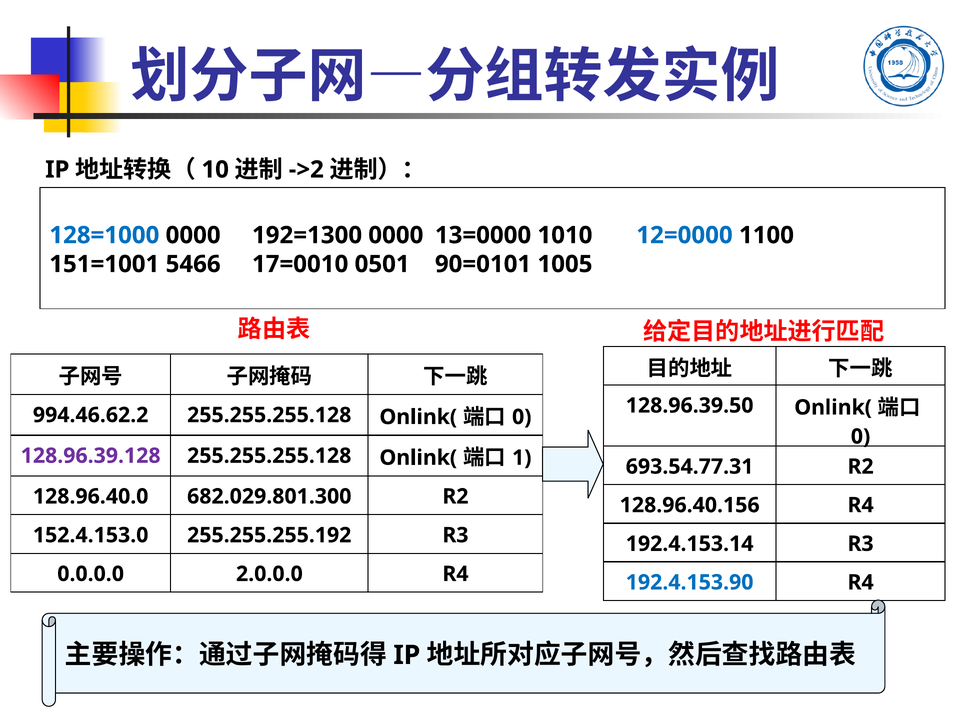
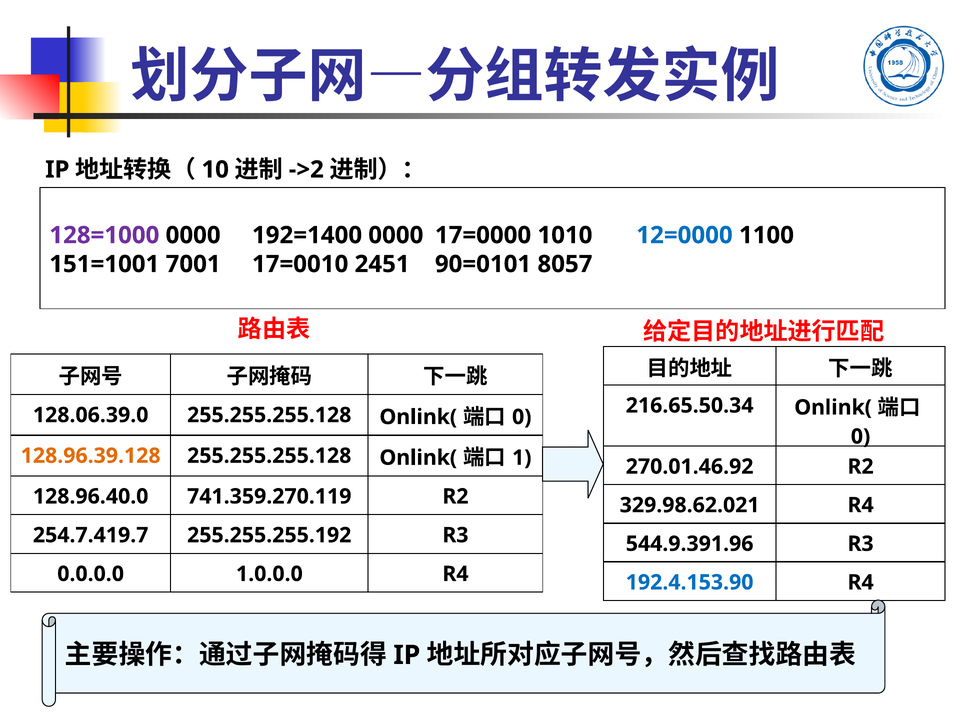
128=1000 colour: blue -> purple
192=1300: 192=1300 -> 192=1400
13=0000: 13=0000 -> 17=0000
5466: 5466 -> 7001
0501: 0501 -> 2451
1005: 1005 -> 8057
128.96.39.50: 128.96.39.50 -> 216.65.50.34
994.46.62.2: 994.46.62.2 -> 128.06.39.0
128.96.39.128 colour: purple -> orange
693.54.77.31: 693.54.77.31 -> 270.01.46.92
682.029.801.300: 682.029.801.300 -> 741.359.270.119
128.96.40.156: 128.96.40.156 -> 329.98.62.021
152.4.153.0: 152.4.153.0 -> 254.7.419.7
192.4.153.14: 192.4.153.14 -> 544.9.391.96
2.0.0.0: 2.0.0.0 -> 1.0.0.0
